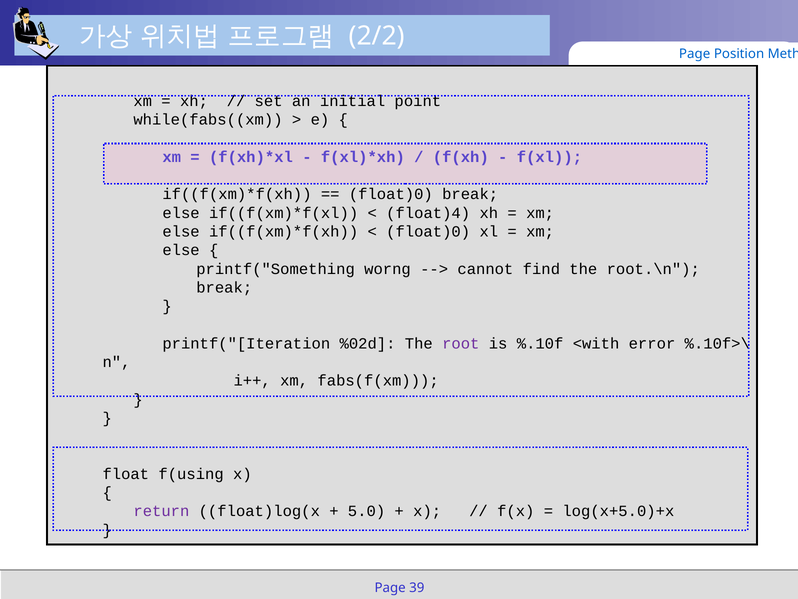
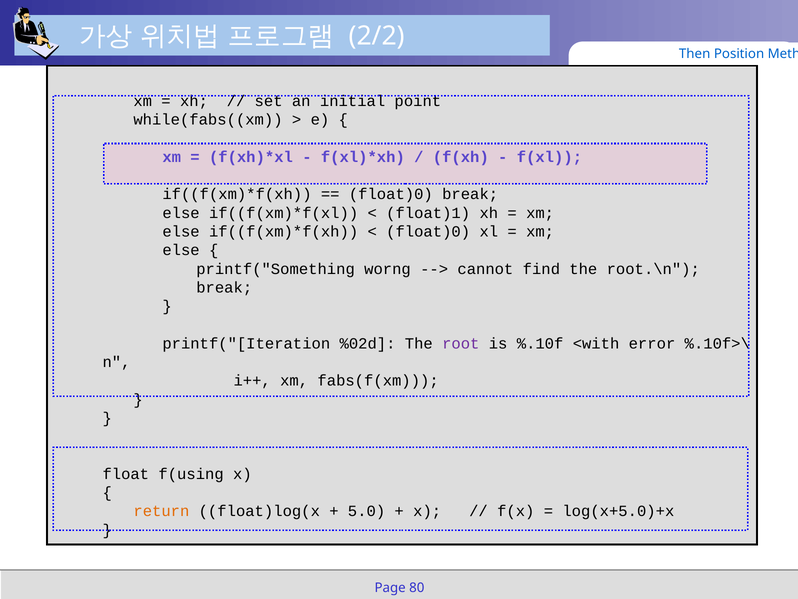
Page at (695, 54): Page -> Then
float)4: float)4 -> float)1
return colour: purple -> orange
39: 39 -> 80
